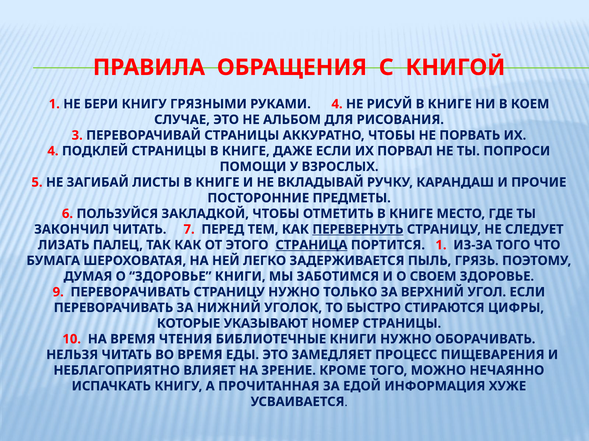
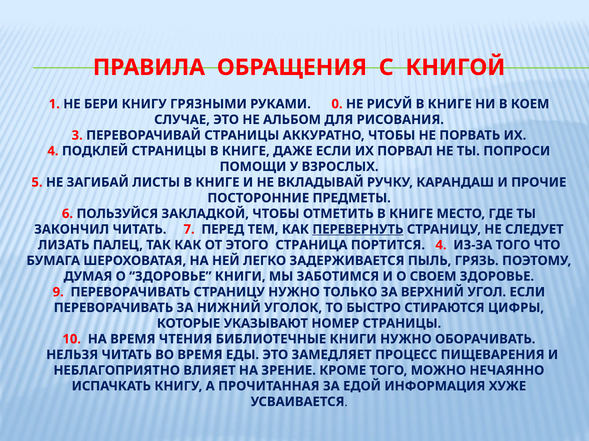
РУКАМИ 4: 4 -> 0
СТРАНИЦА underline: present -> none
ПОРТИТСЯ 1: 1 -> 4
